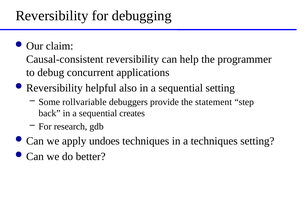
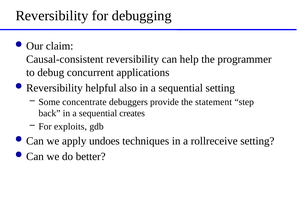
rollvariable: rollvariable -> concentrate
research: research -> exploits
a techniques: techniques -> rollreceive
